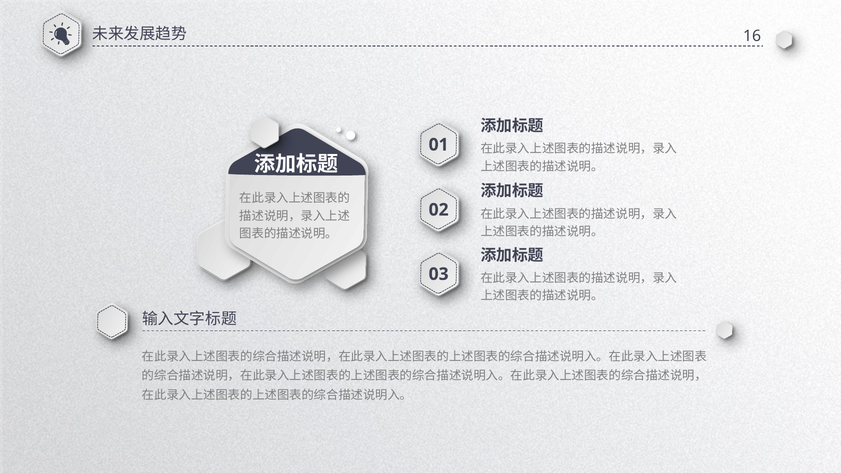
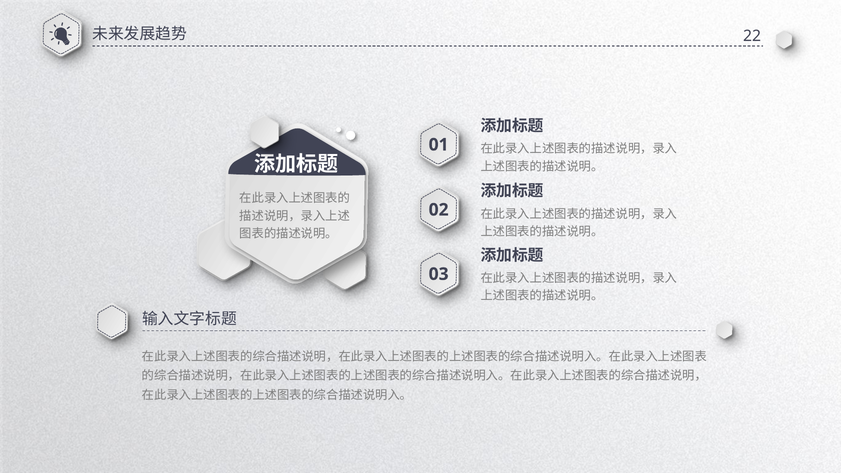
16: 16 -> 22
